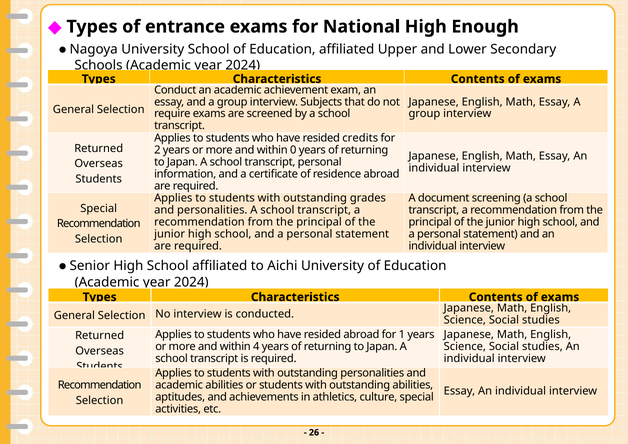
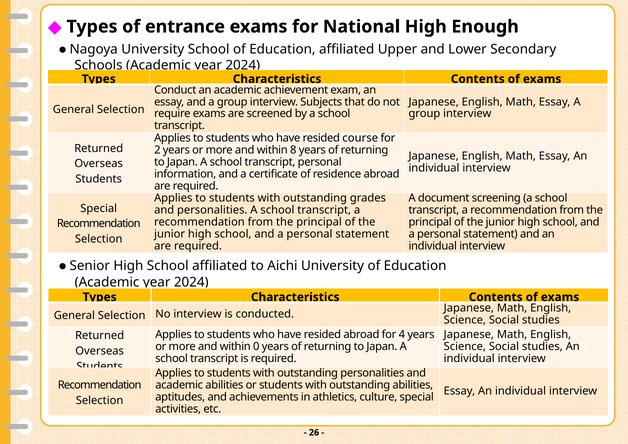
credits: credits -> course
0: 0 -> 8
1: 1 -> 4
4: 4 -> 0
